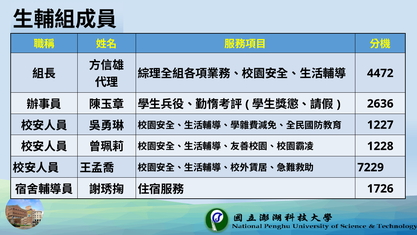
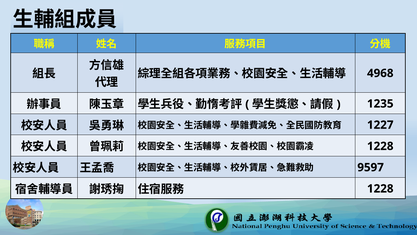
4472: 4472 -> 4968
2636: 2636 -> 1235
7229: 7229 -> 9597
1726 at (380, 188): 1726 -> 1228
